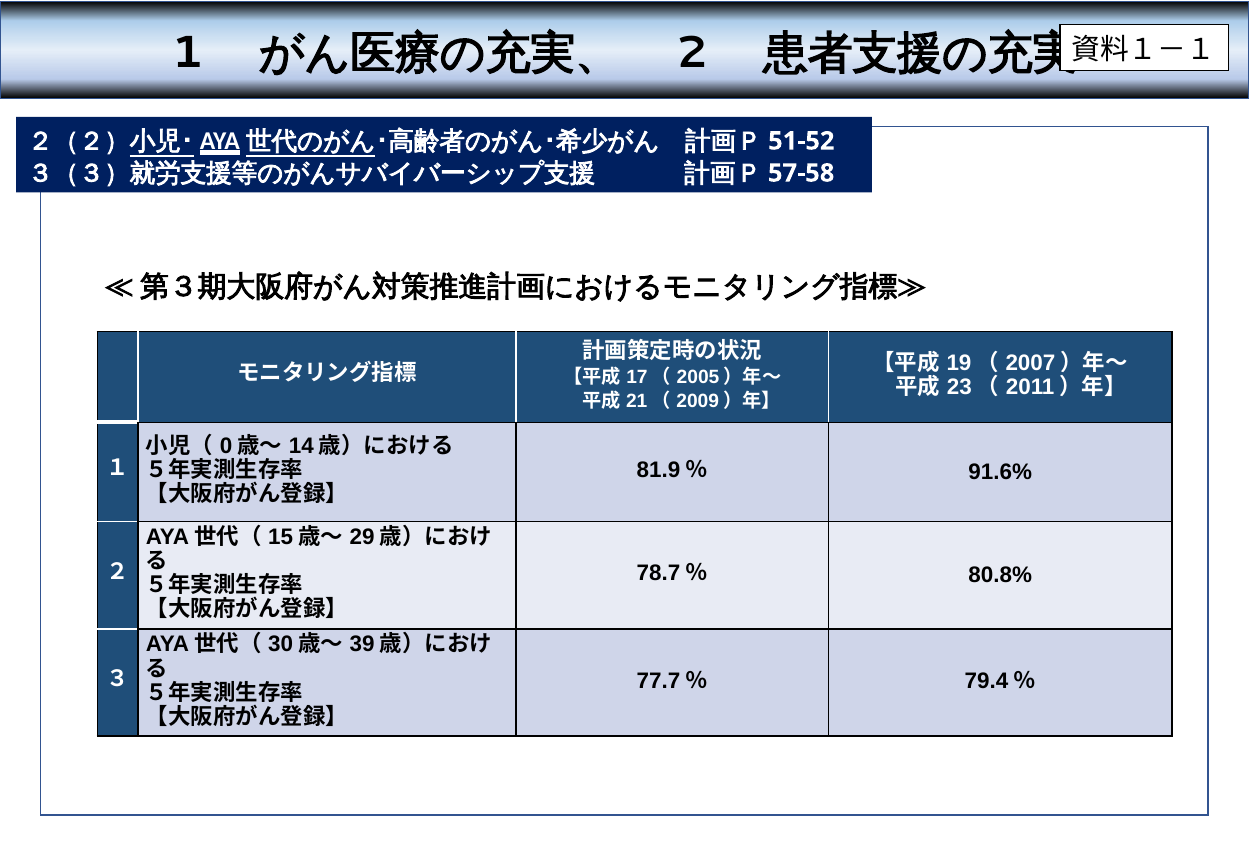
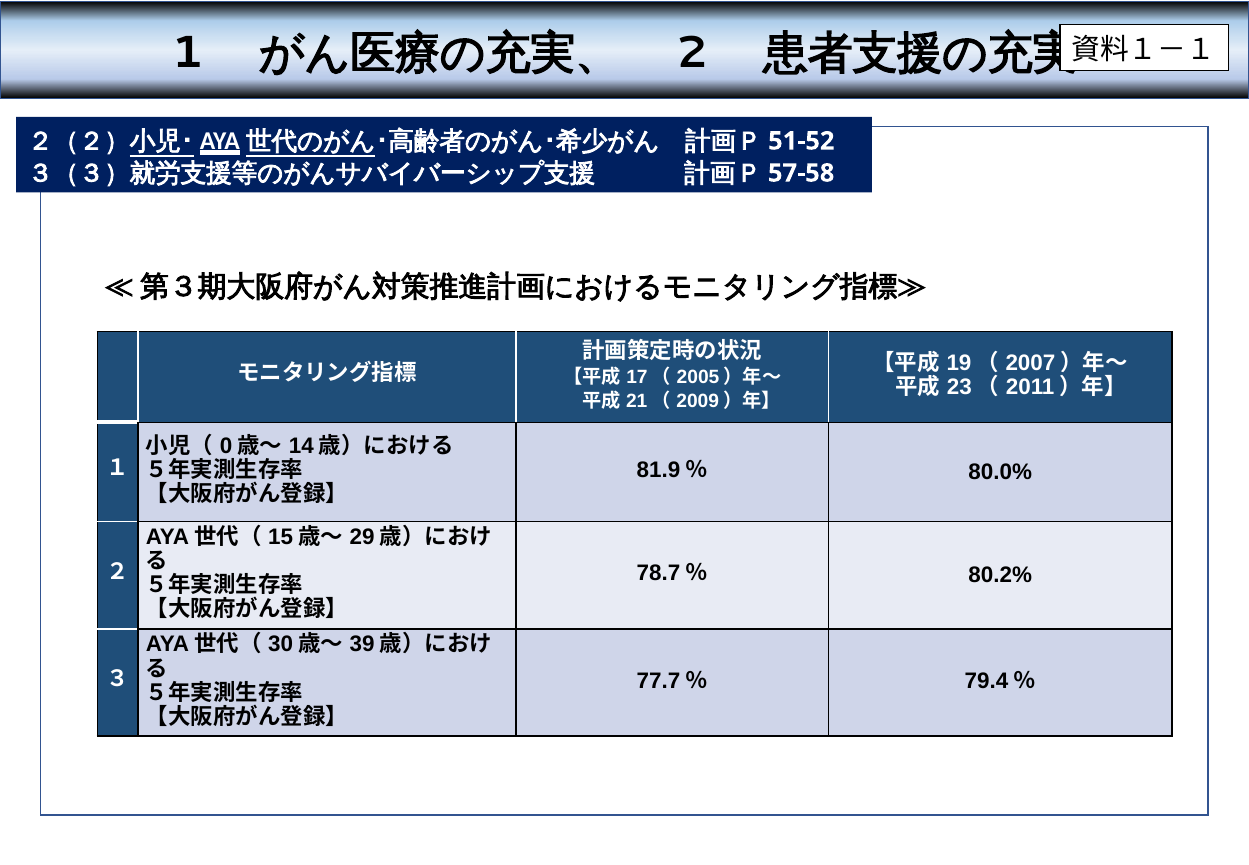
91.6%: 91.6% -> 80.0%
80.8%: 80.8% -> 80.2%
